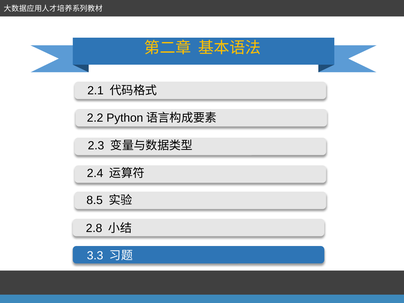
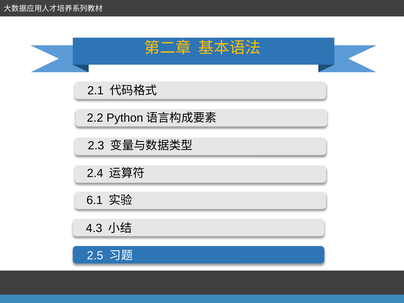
8.5: 8.5 -> 6.1
2.8: 2.8 -> 4.3
3.3: 3.3 -> 2.5
